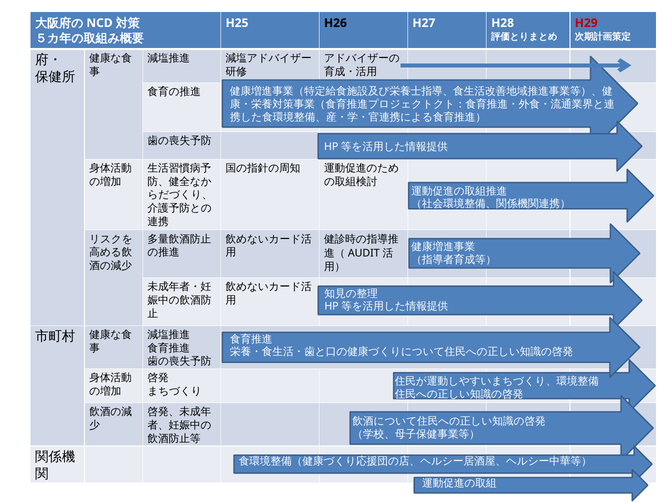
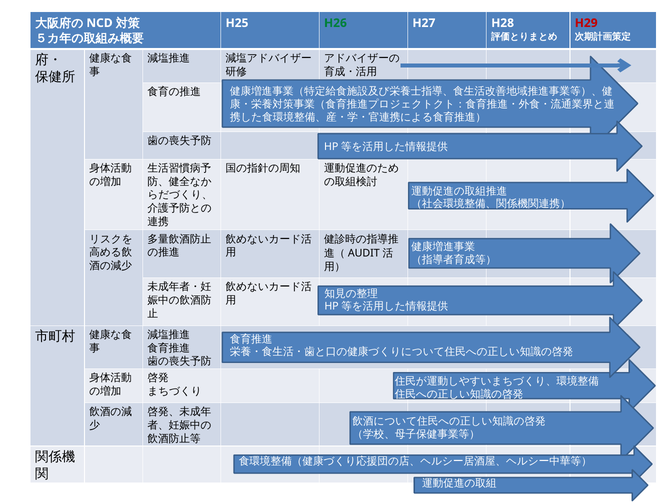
H26 colour: black -> green
